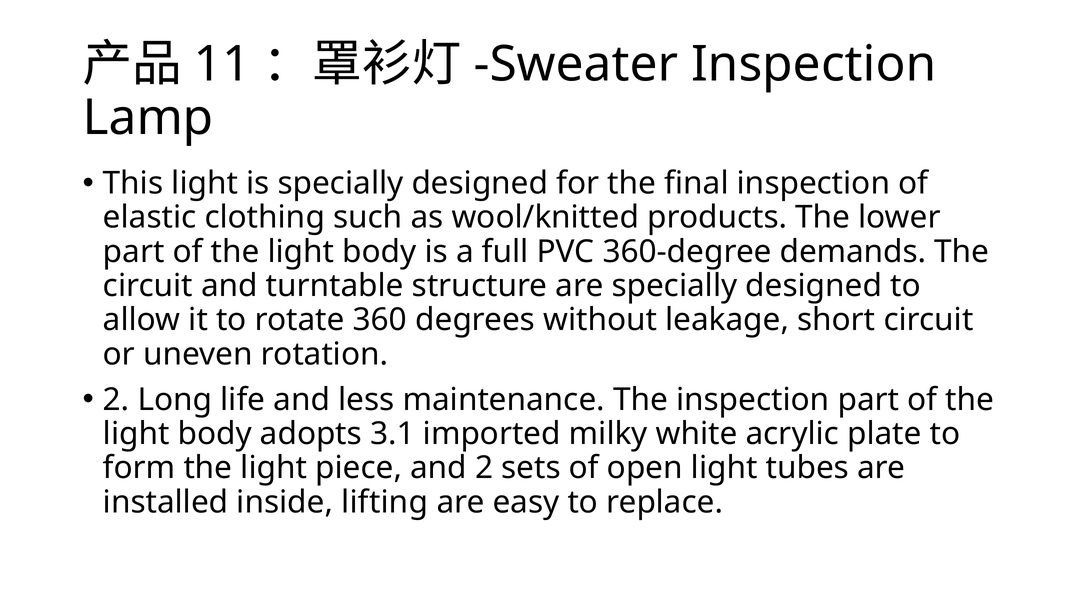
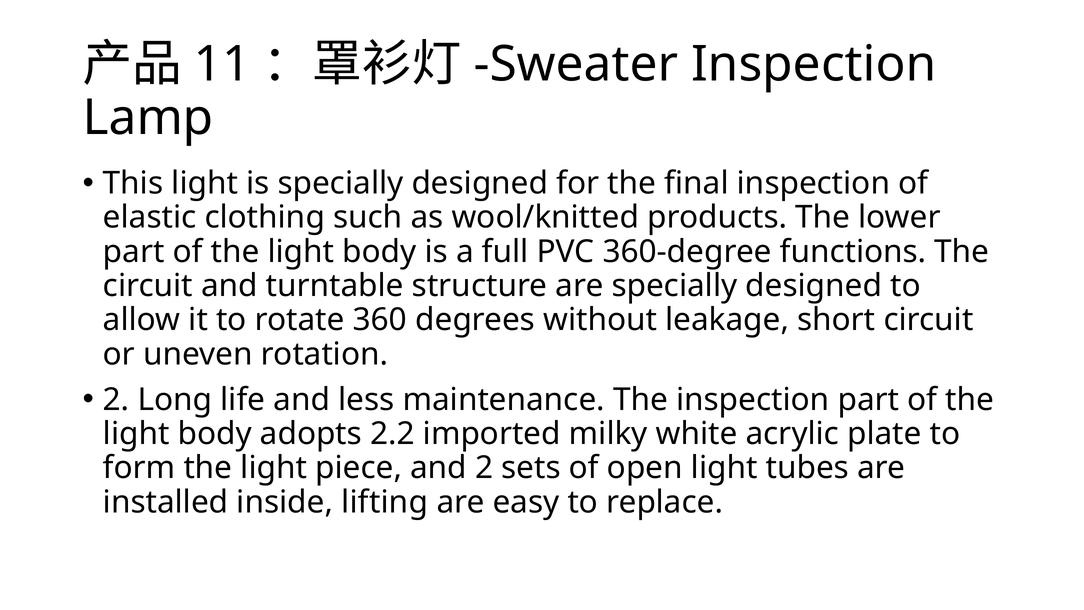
demands: demands -> functions
3.1: 3.1 -> 2.2
